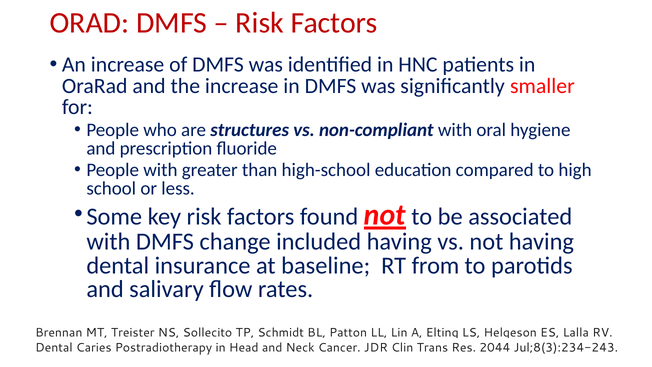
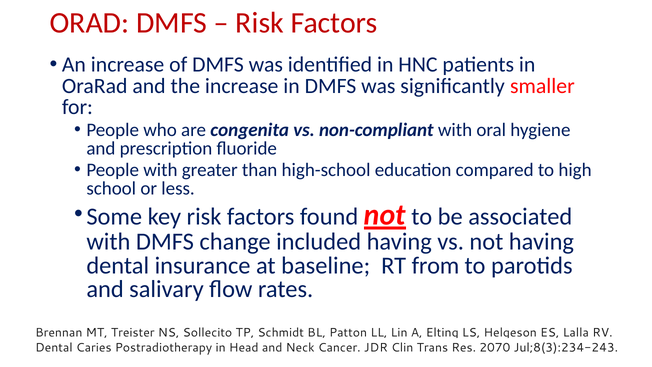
structures: structures -> congenita
2044: 2044 -> 2070
